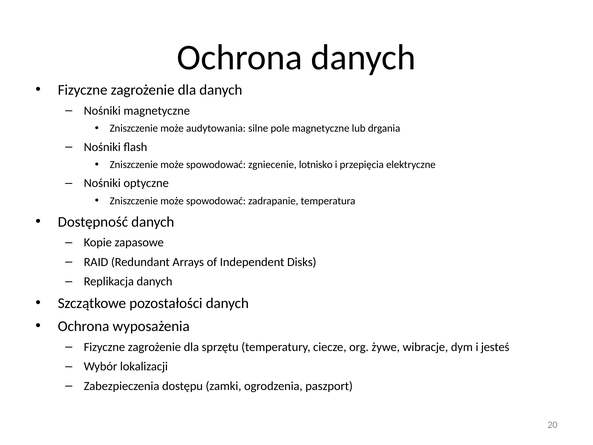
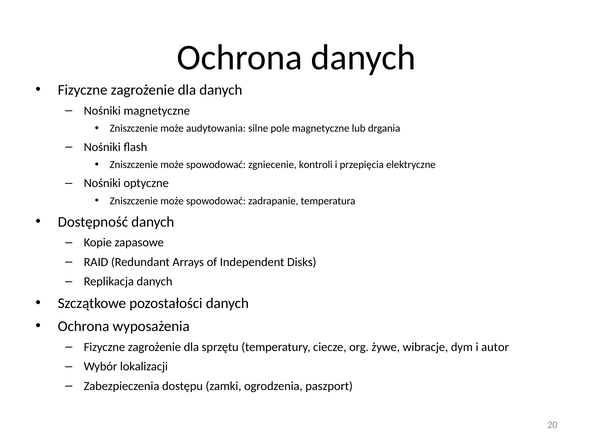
lotnisko: lotnisko -> kontroli
jesteś: jesteś -> autor
